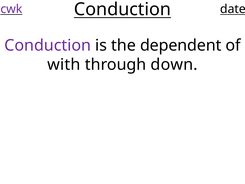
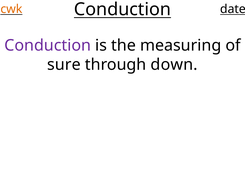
cwk colour: purple -> orange
dependent: dependent -> measuring
with: with -> sure
